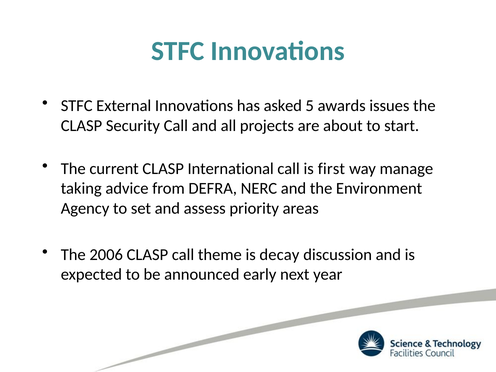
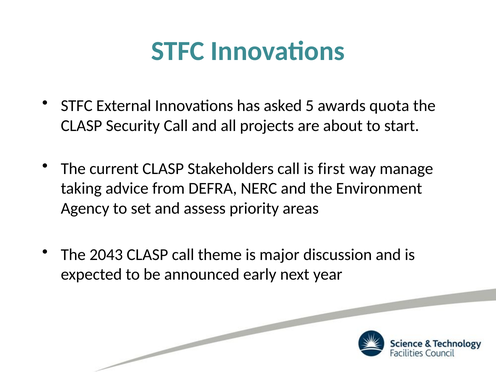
issues: issues -> quota
International: International -> Stakeholders
2006: 2006 -> 2043
decay: decay -> major
